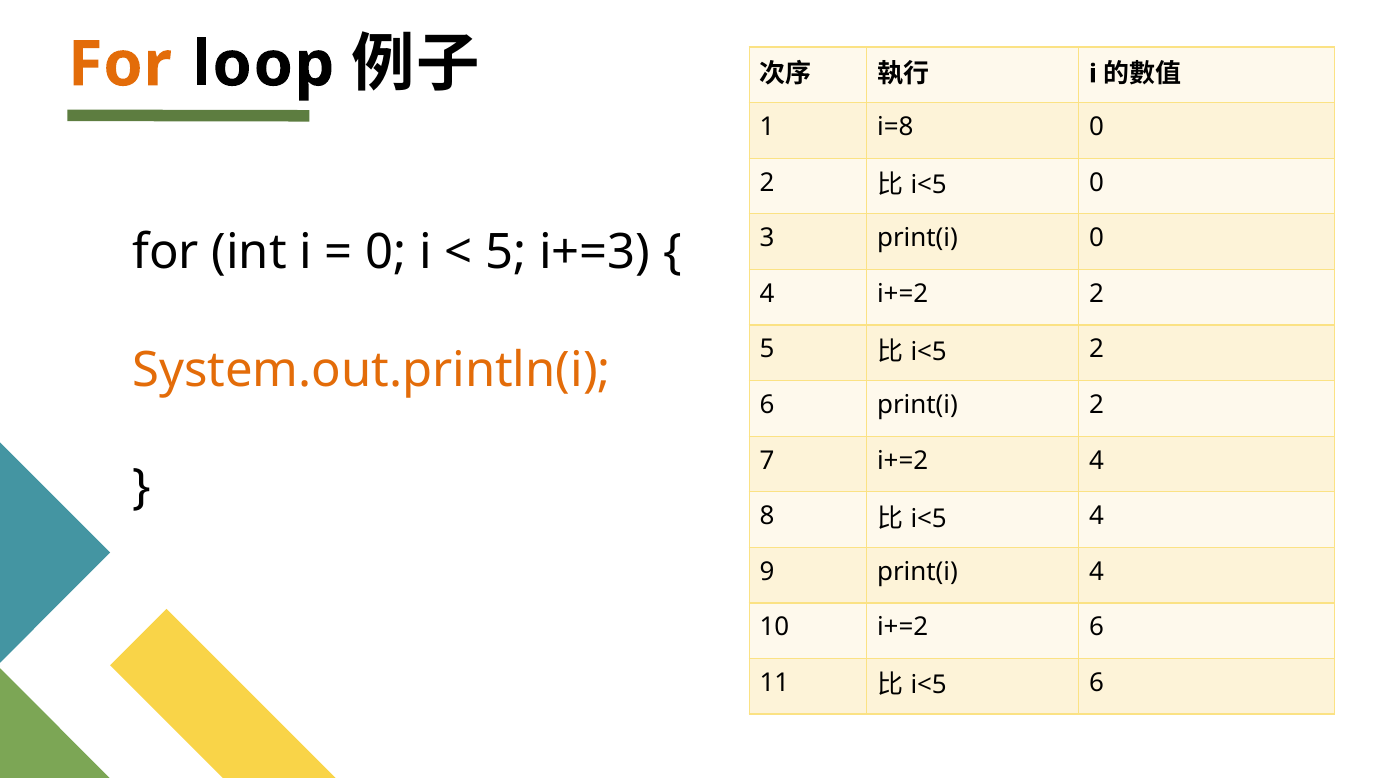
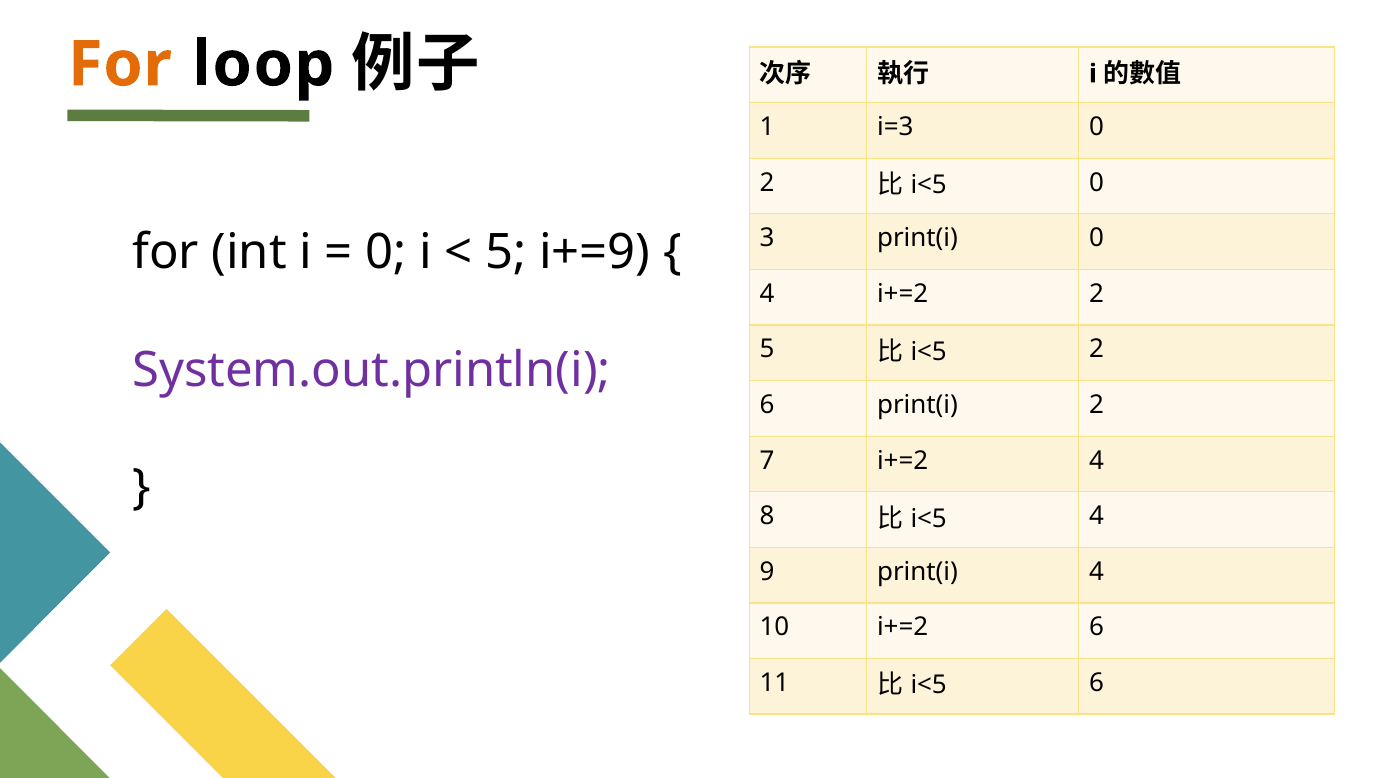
i=8: i=8 -> i=3
i+=3: i+=3 -> i+=9
System.out.println(i colour: orange -> purple
